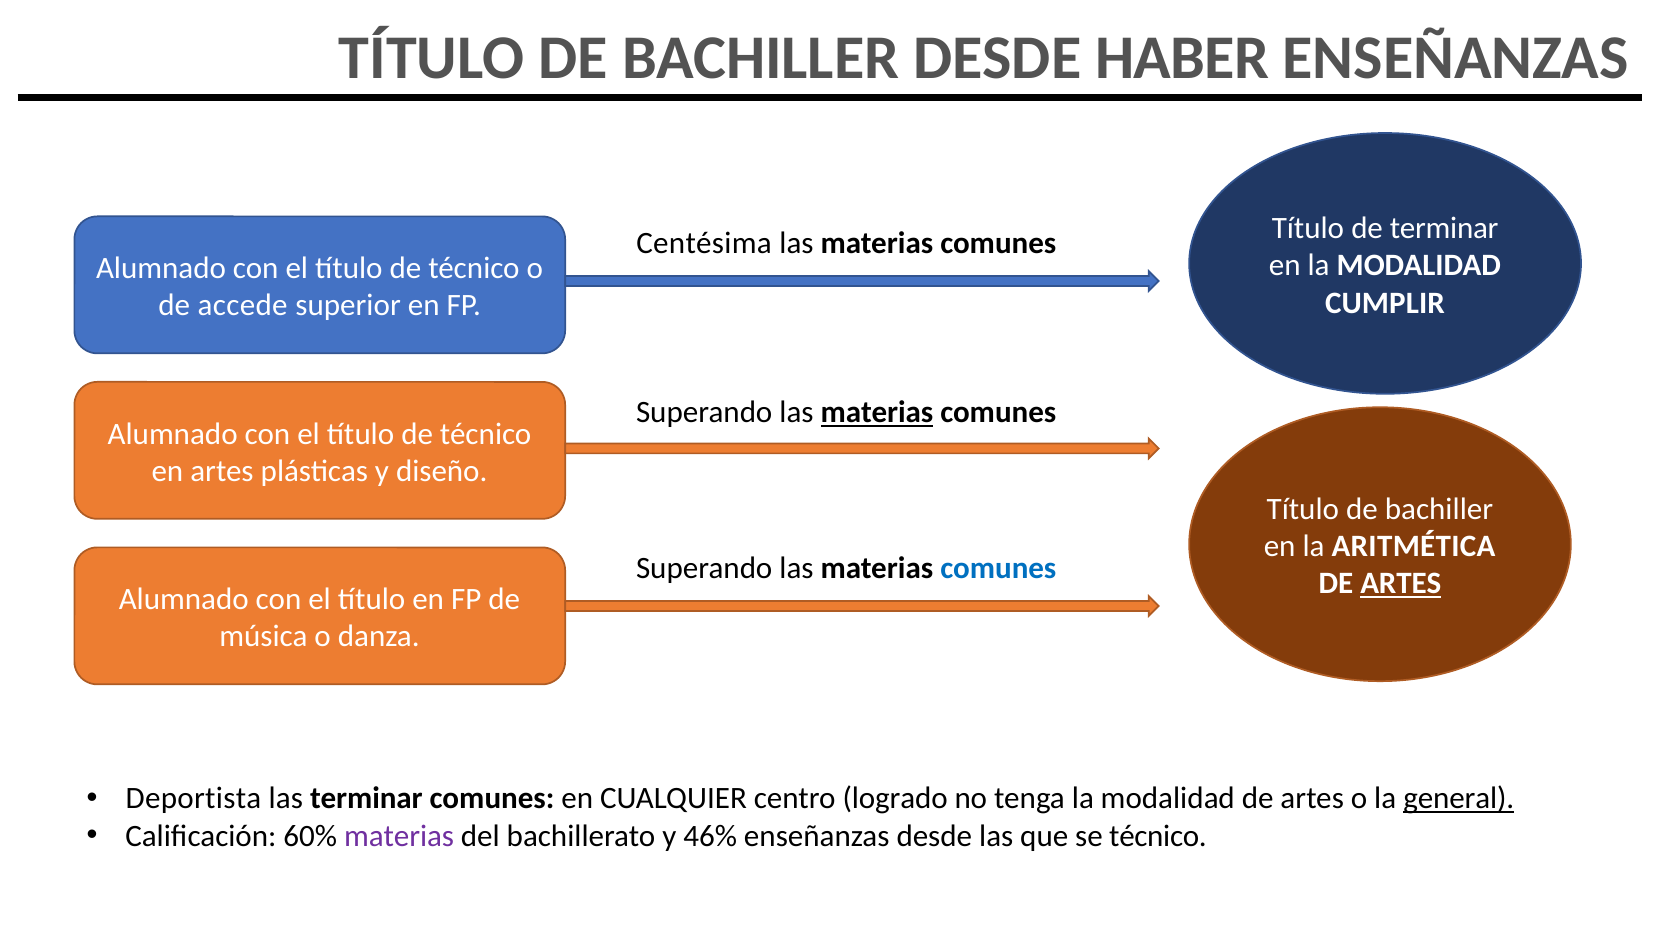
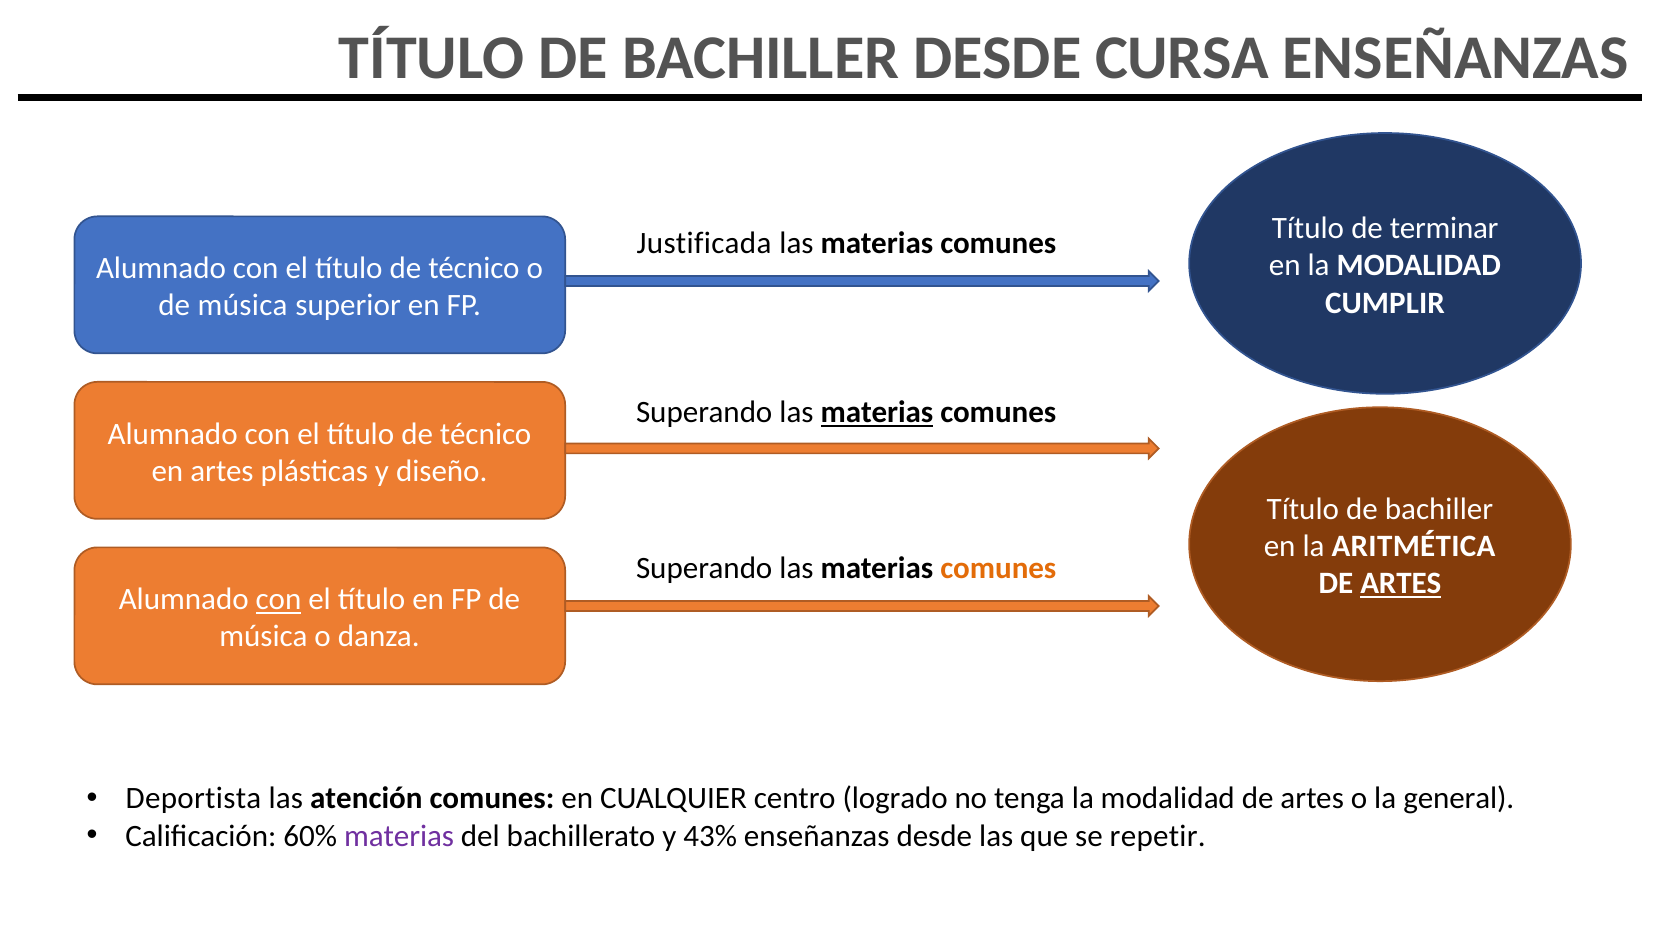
HABER: HABER -> CURSA
Centésima: Centésima -> Justificada
accede at (243, 306): accede -> música
comunes at (998, 568) colour: blue -> orange
con at (279, 599) underline: none -> present
las terminar: terminar -> atención
general underline: present -> none
46%: 46% -> 43%
se técnico: técnico -> repetir
